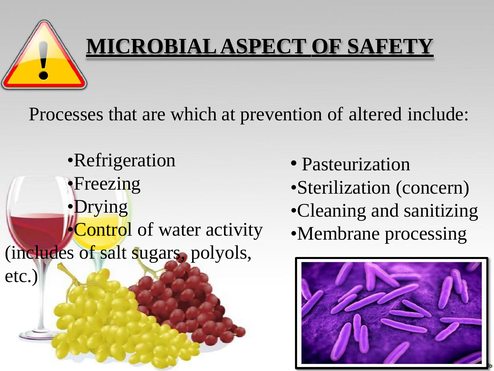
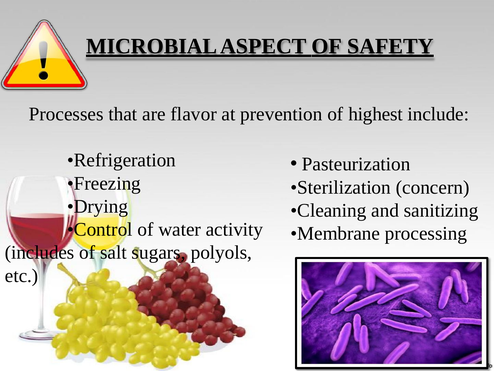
which: which -> flavor
altered: altered -> highest
